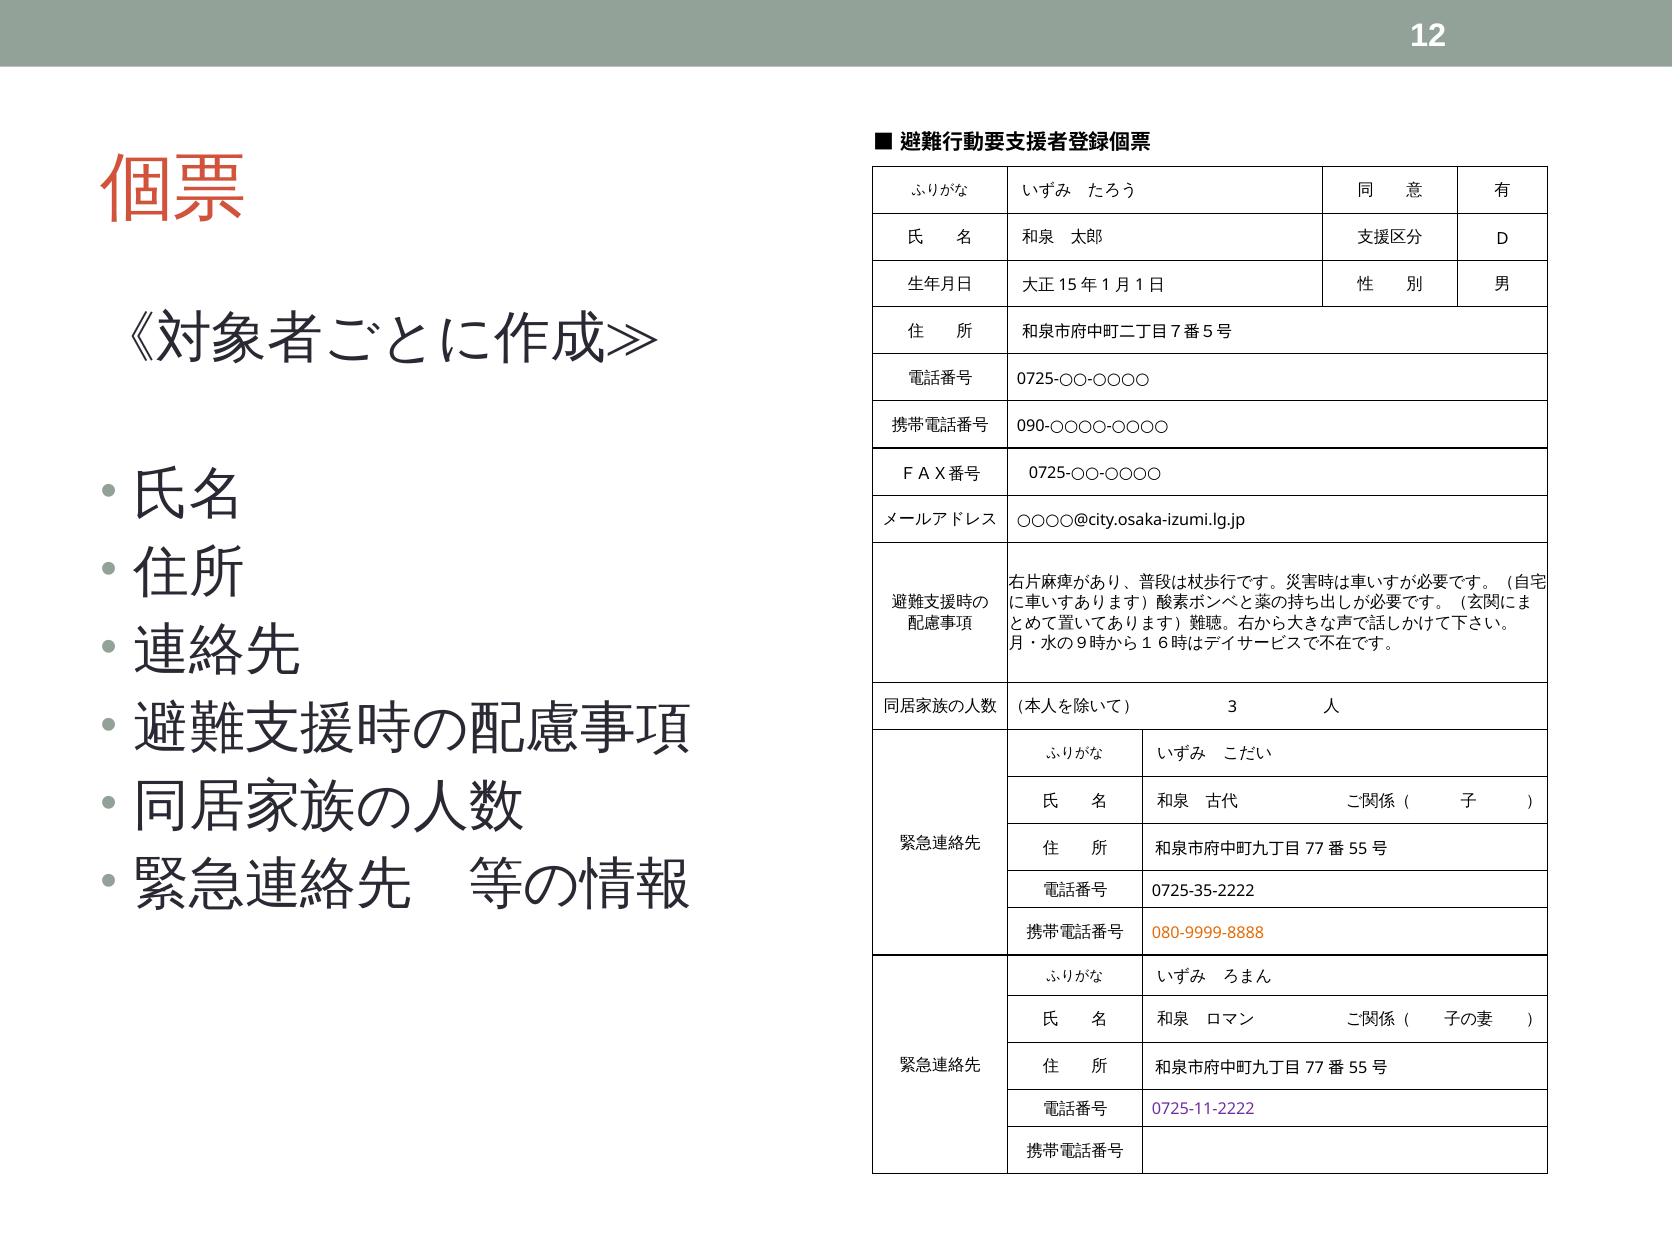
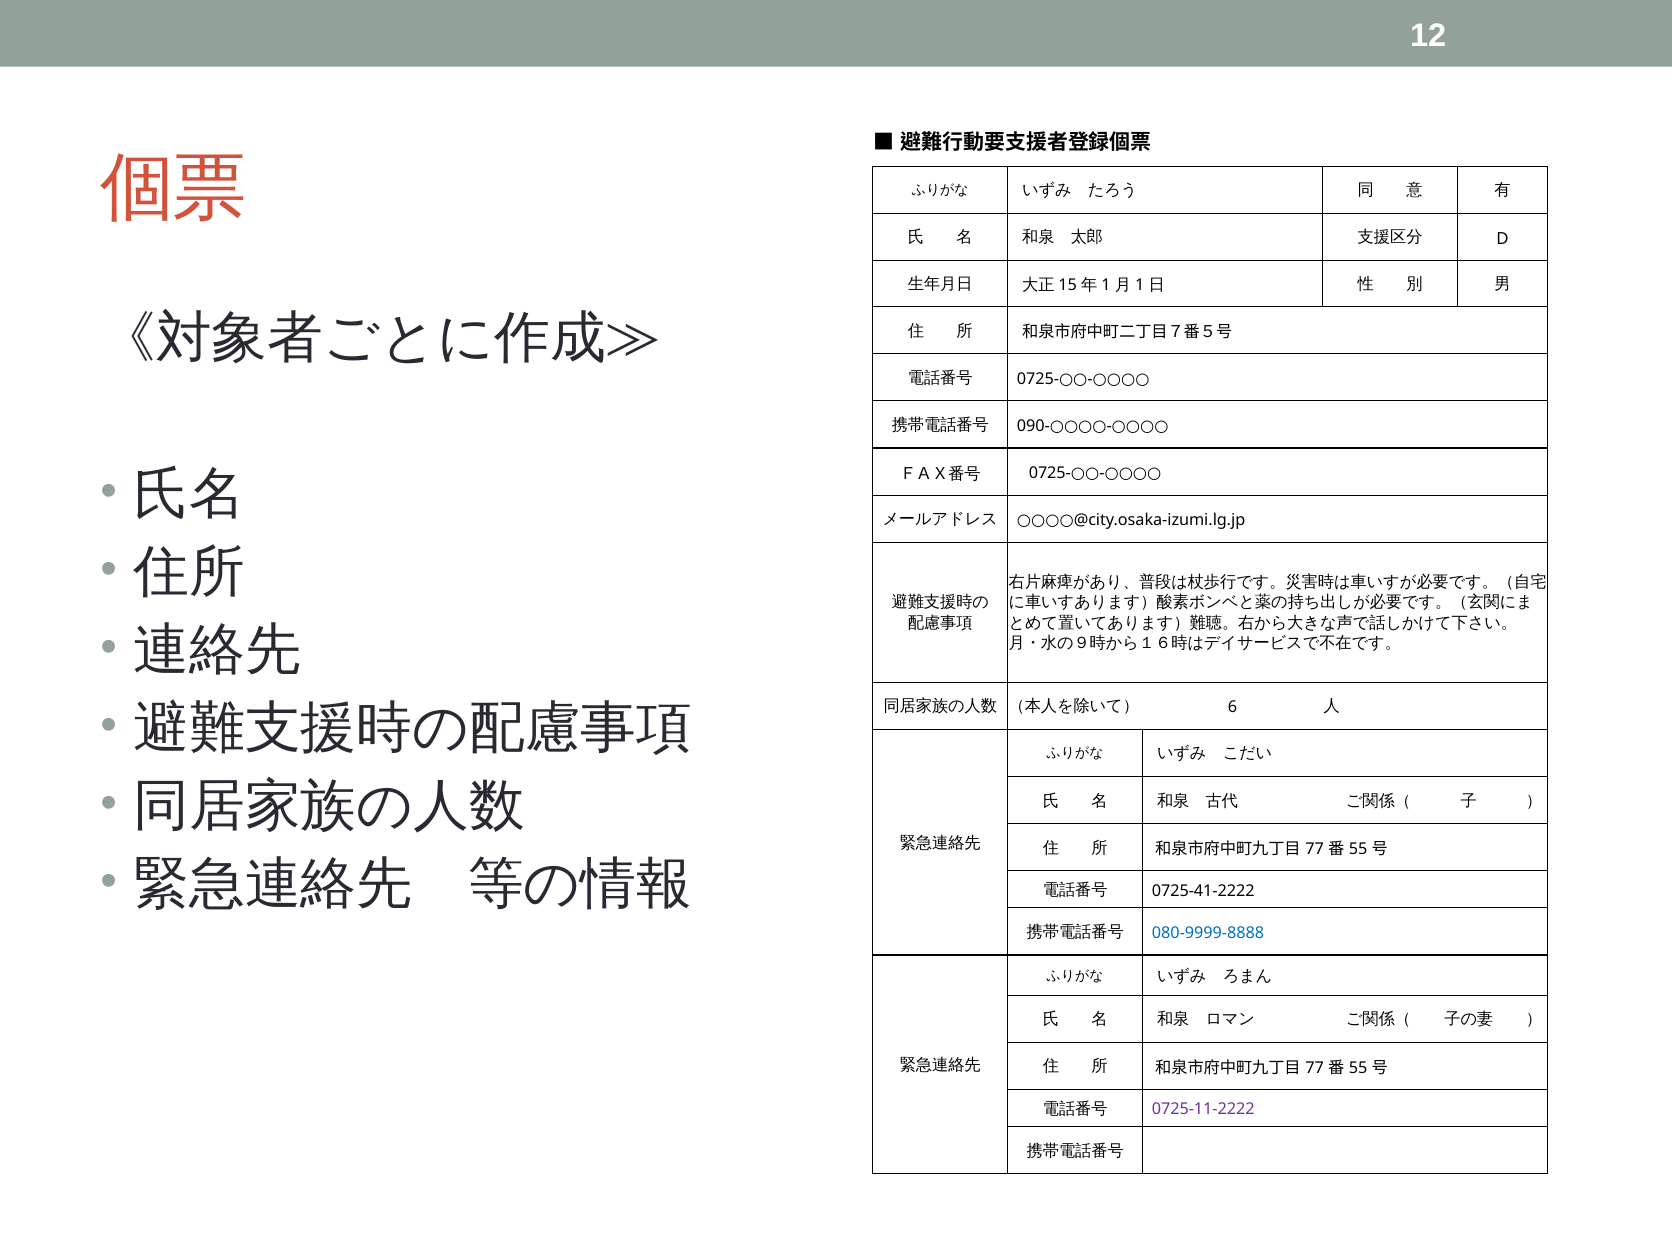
3: 3 -> 6
0725-35-2222: 0725-35-2222 -> 0725-41-2222
080-9999-8888 colour: orange -> blue
